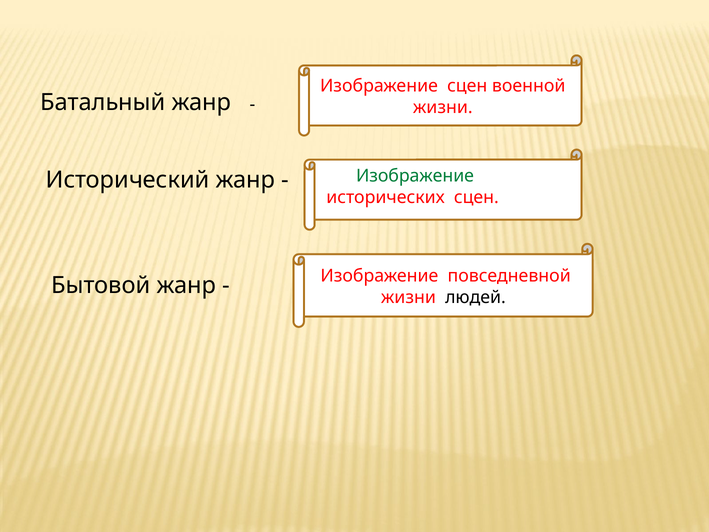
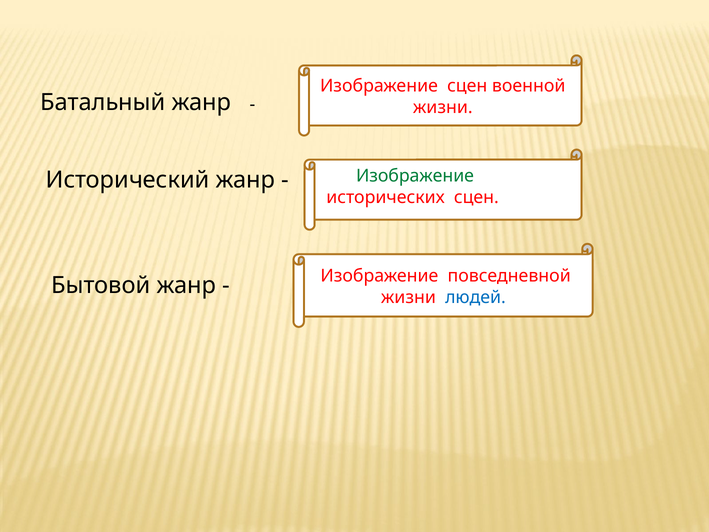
людей colour: black -> blue
